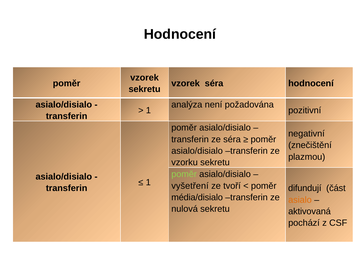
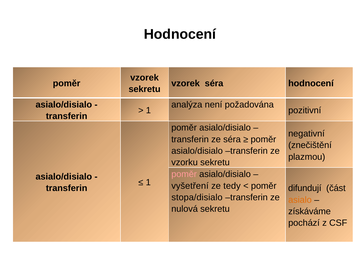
poměr at (184, 174) colour: light green -> pink
tvoří: tvoří -> tedy
média/disialo: média/disialo -> stopa/disialo
aktivovaná: aktivovaná -> získáváme
